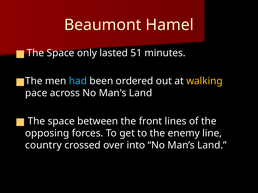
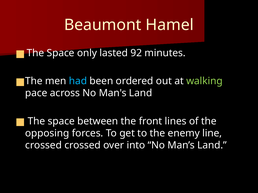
51: 51 -> 92
walking colour: yellow -> light green
country at (43, 146): country -> crossed
